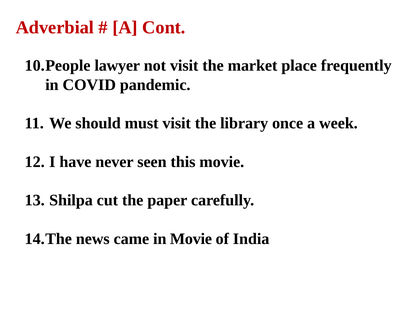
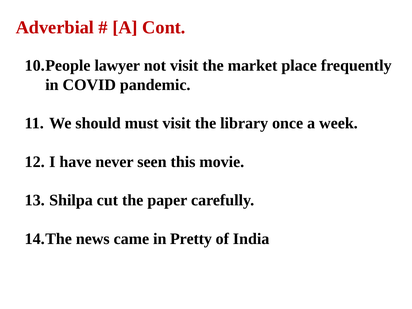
in Movie: Movie -> Pretty
